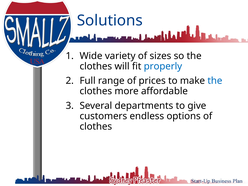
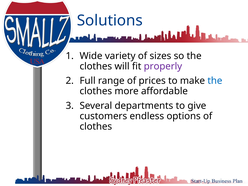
properly colour: blue -> purple
